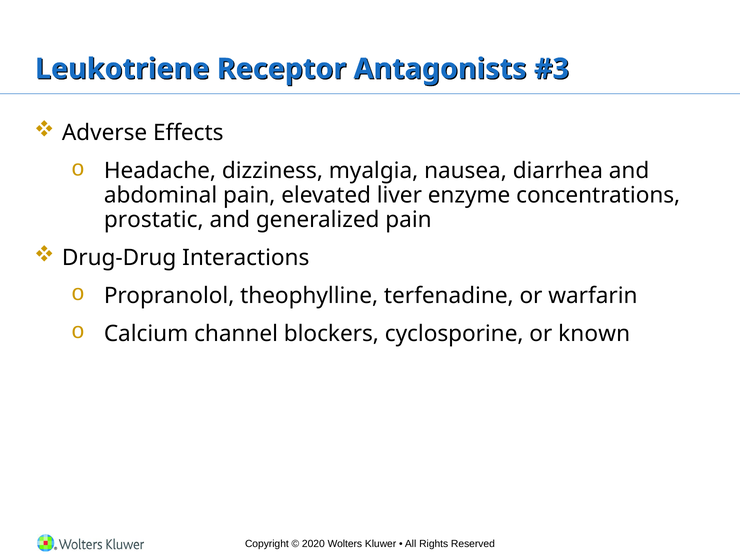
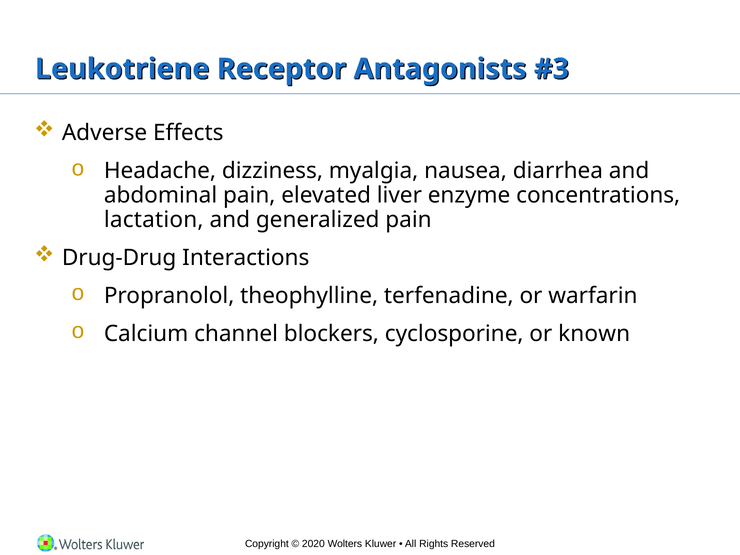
prostatic: prostatic -> lactation
